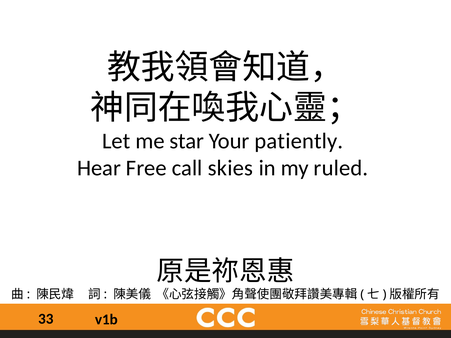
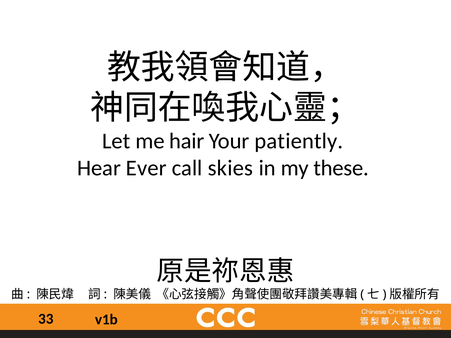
star: star -> hair
Free: Free -> Ever
ruled: ruled -> these
